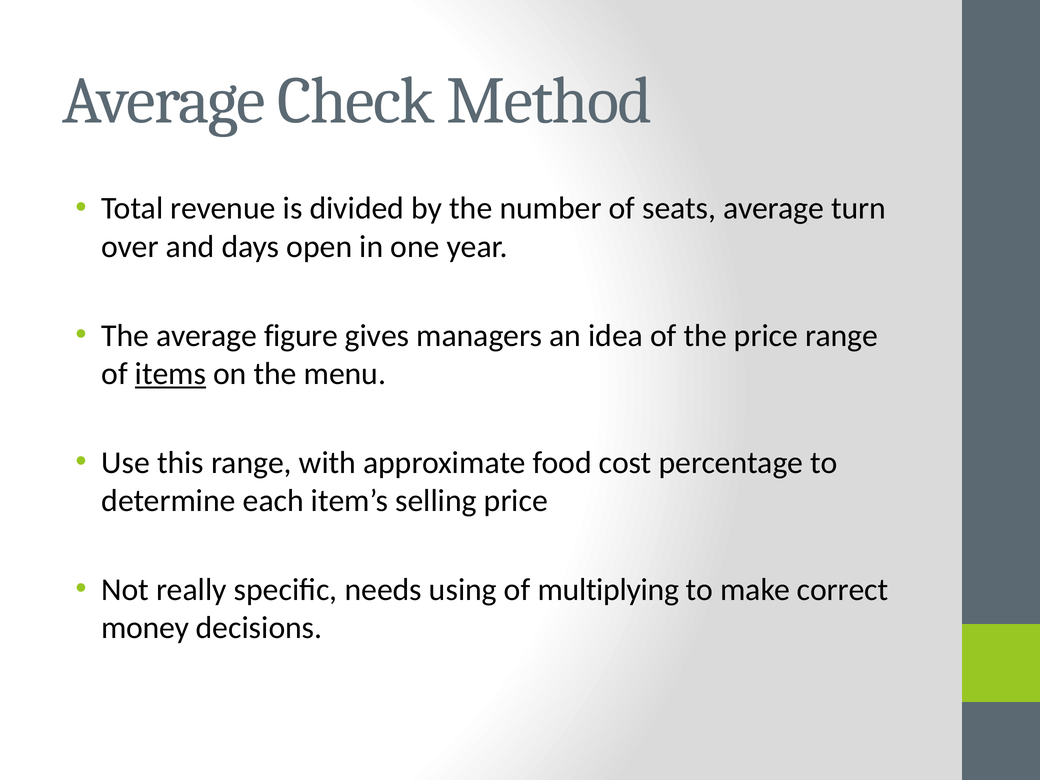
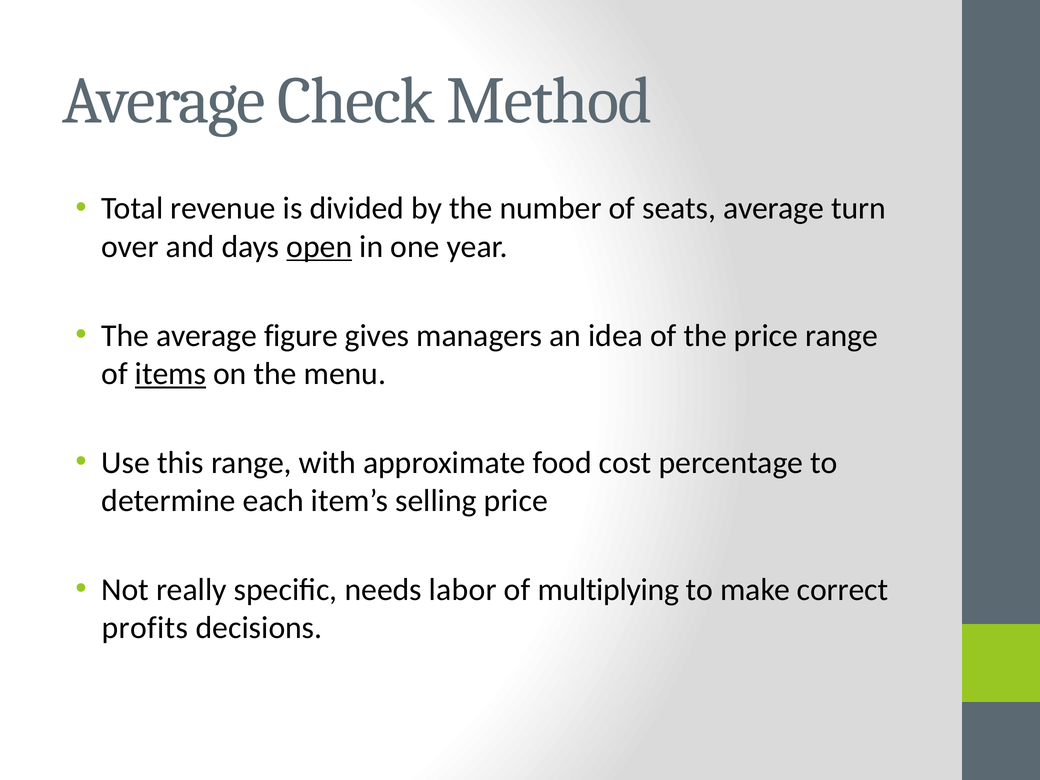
open underline: none -> present
using: using -> labor
money: money -> profits
